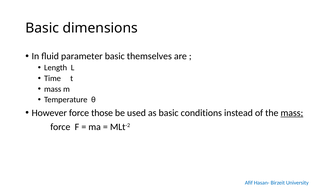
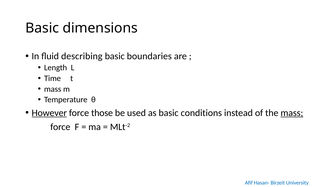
parameter: parameter -> describing
themselves: themselves -> boundaries
However underline: none -> present
